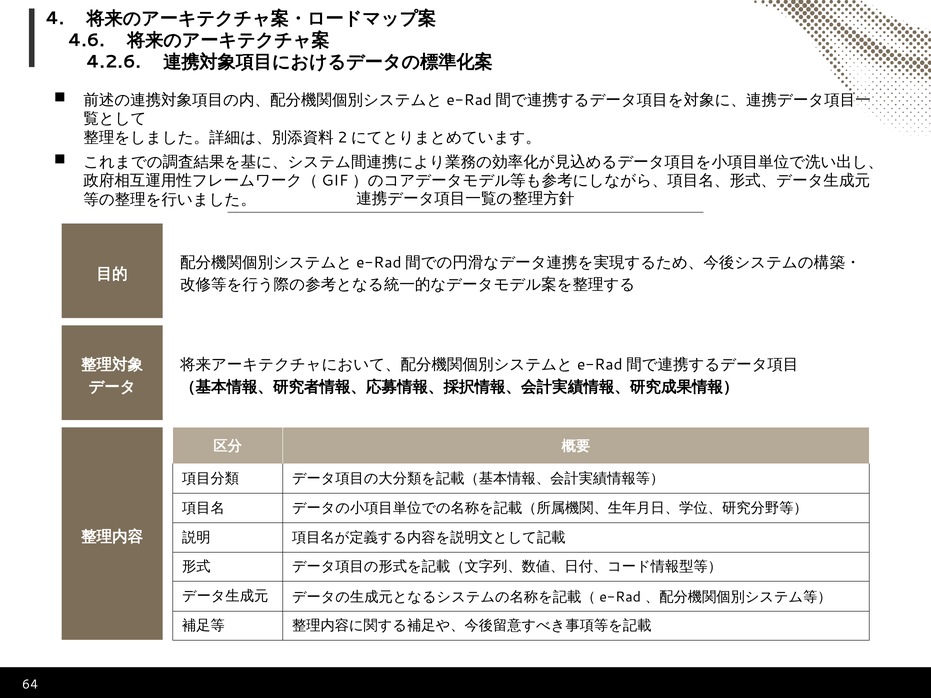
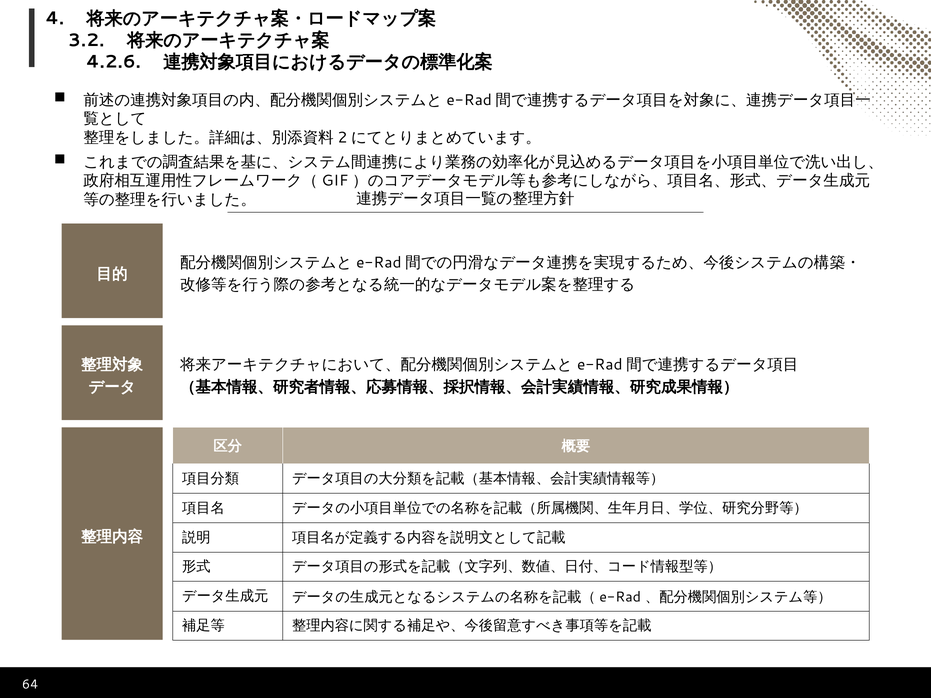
4.6: 4.6 -> 3.2
